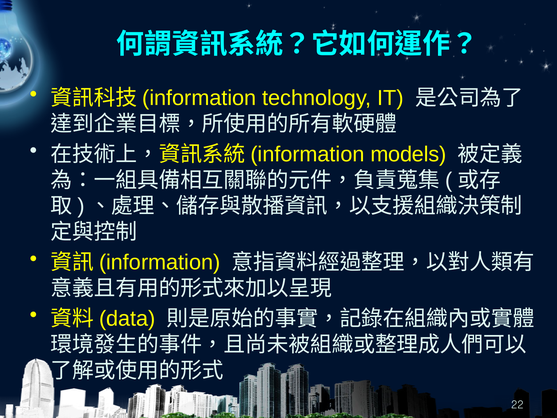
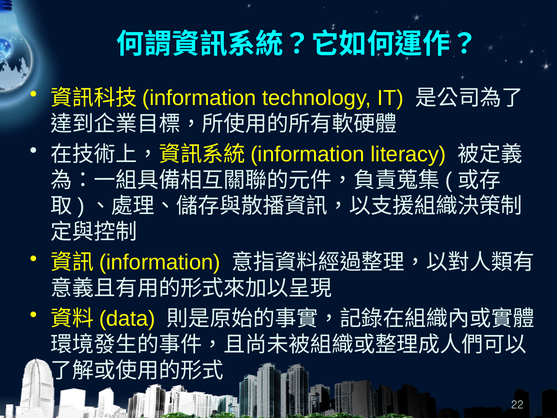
models: models -> literacy
